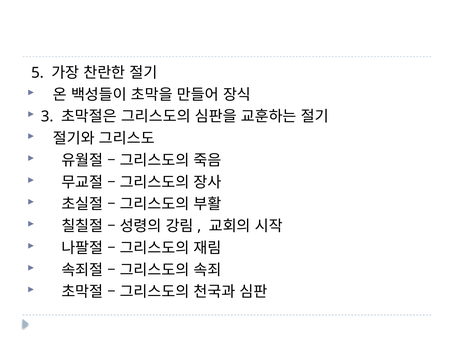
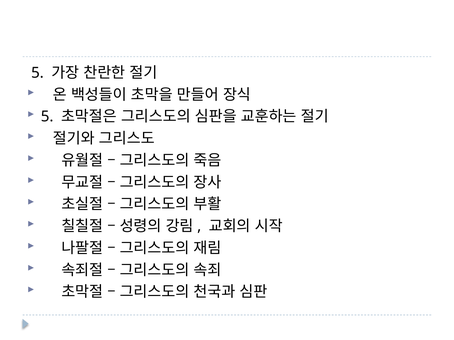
3 at (47, 117): 3 -> 5
